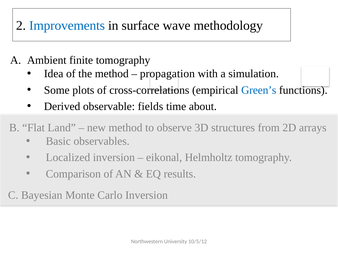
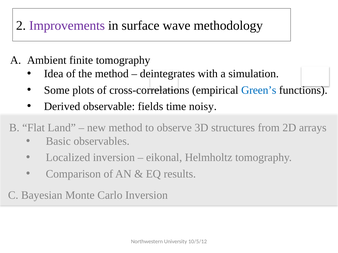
Improvements colour: blue -> purple
propagation: propagation -> deintegrates
about: about -> noisy
